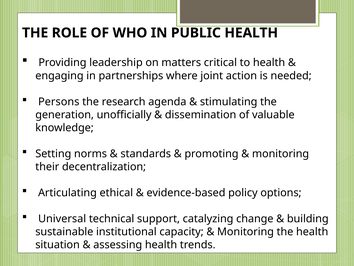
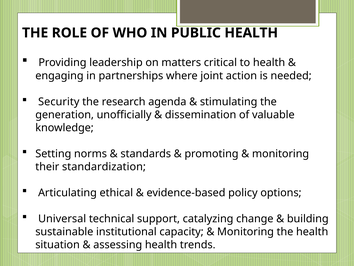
Persons: Persons -> Security
decentralization: decentralization -> standardization
